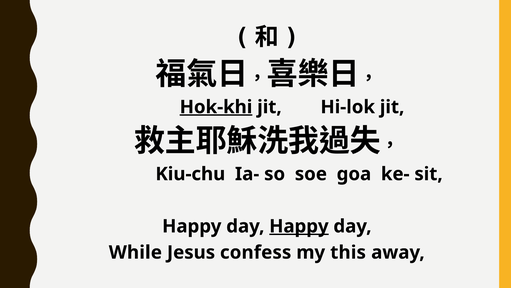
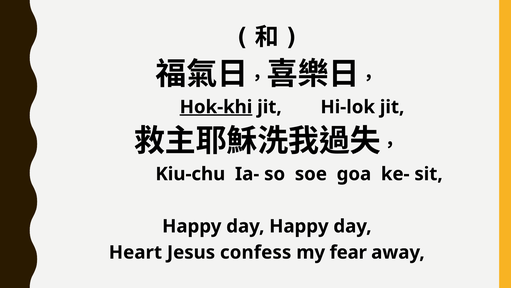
Happy at (299, 226) underline: present -> none
While: While -> Heart
this: this -> fear
